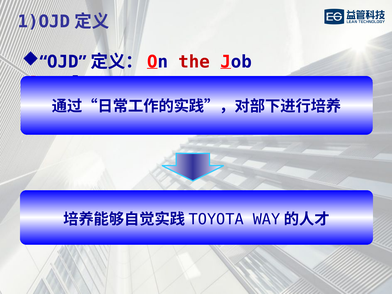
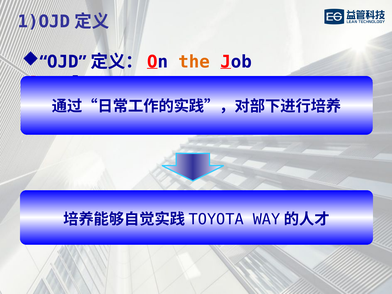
the colour: red -> orange
